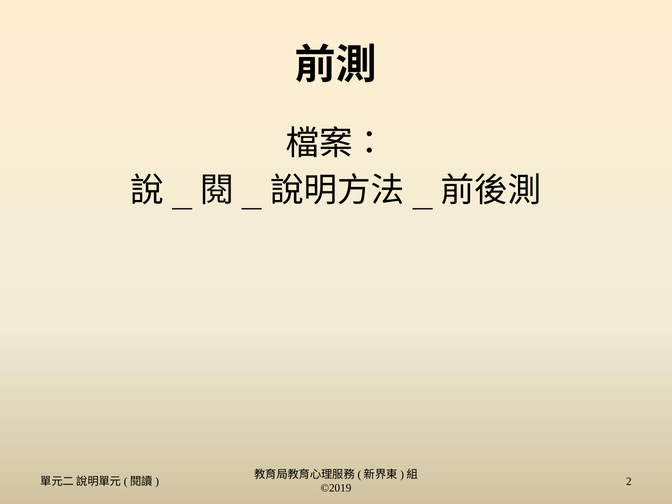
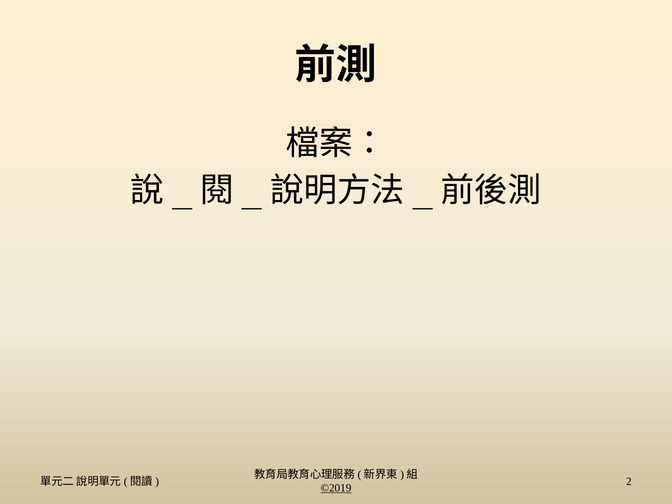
©2019 underline: none -> present
